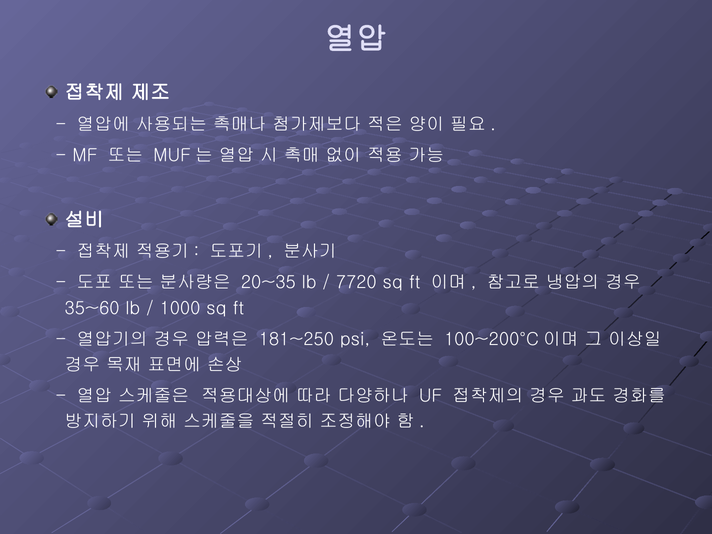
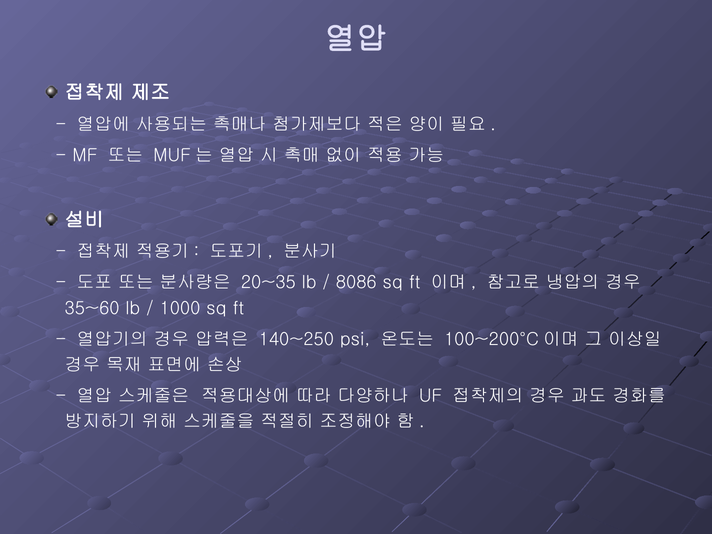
7720: 7720 -> 8086
181~250: 181~250 -> 140~250
